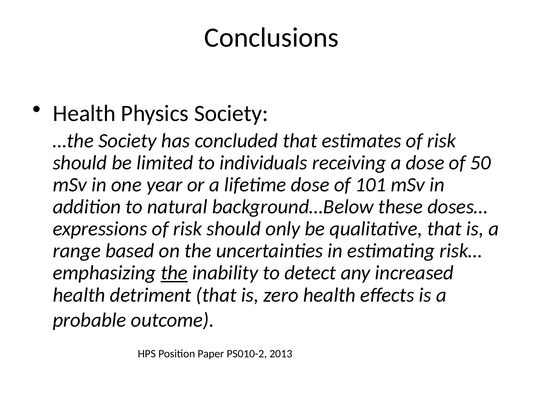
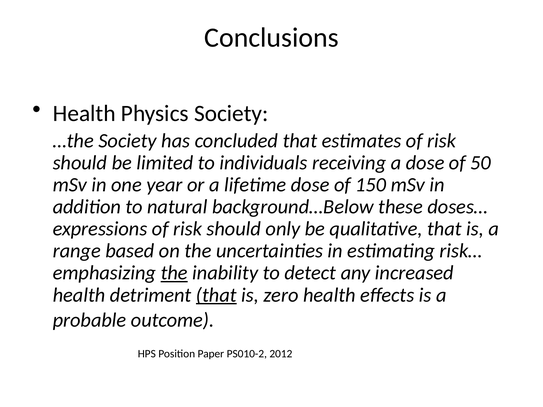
101: 101 -> 150
that at (216, 295) underline: none -> present
2013: 2013 -> 2012
